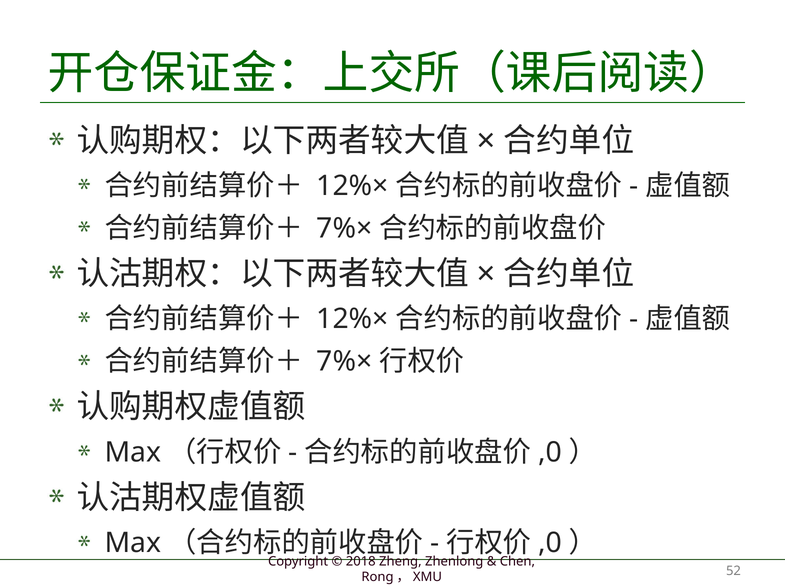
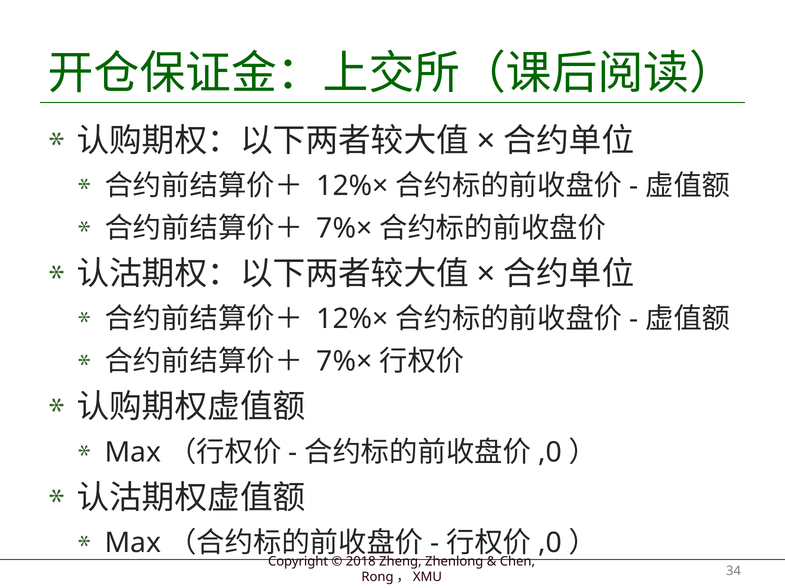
52: 52 -> 34
